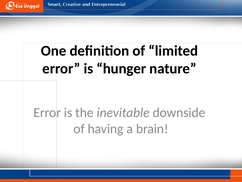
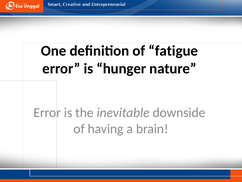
limited: limited -> fatigue
